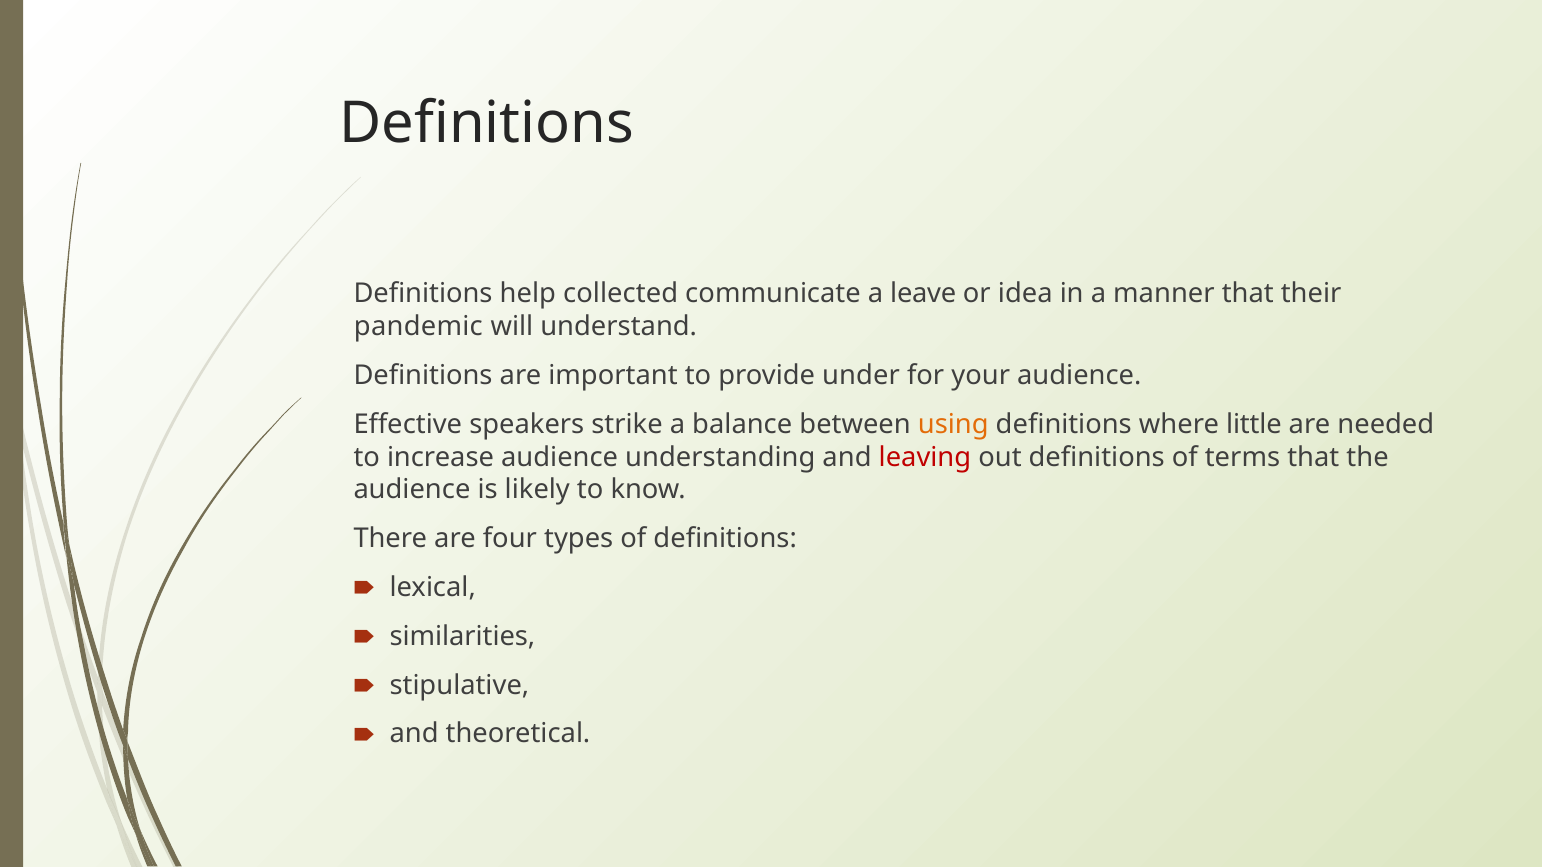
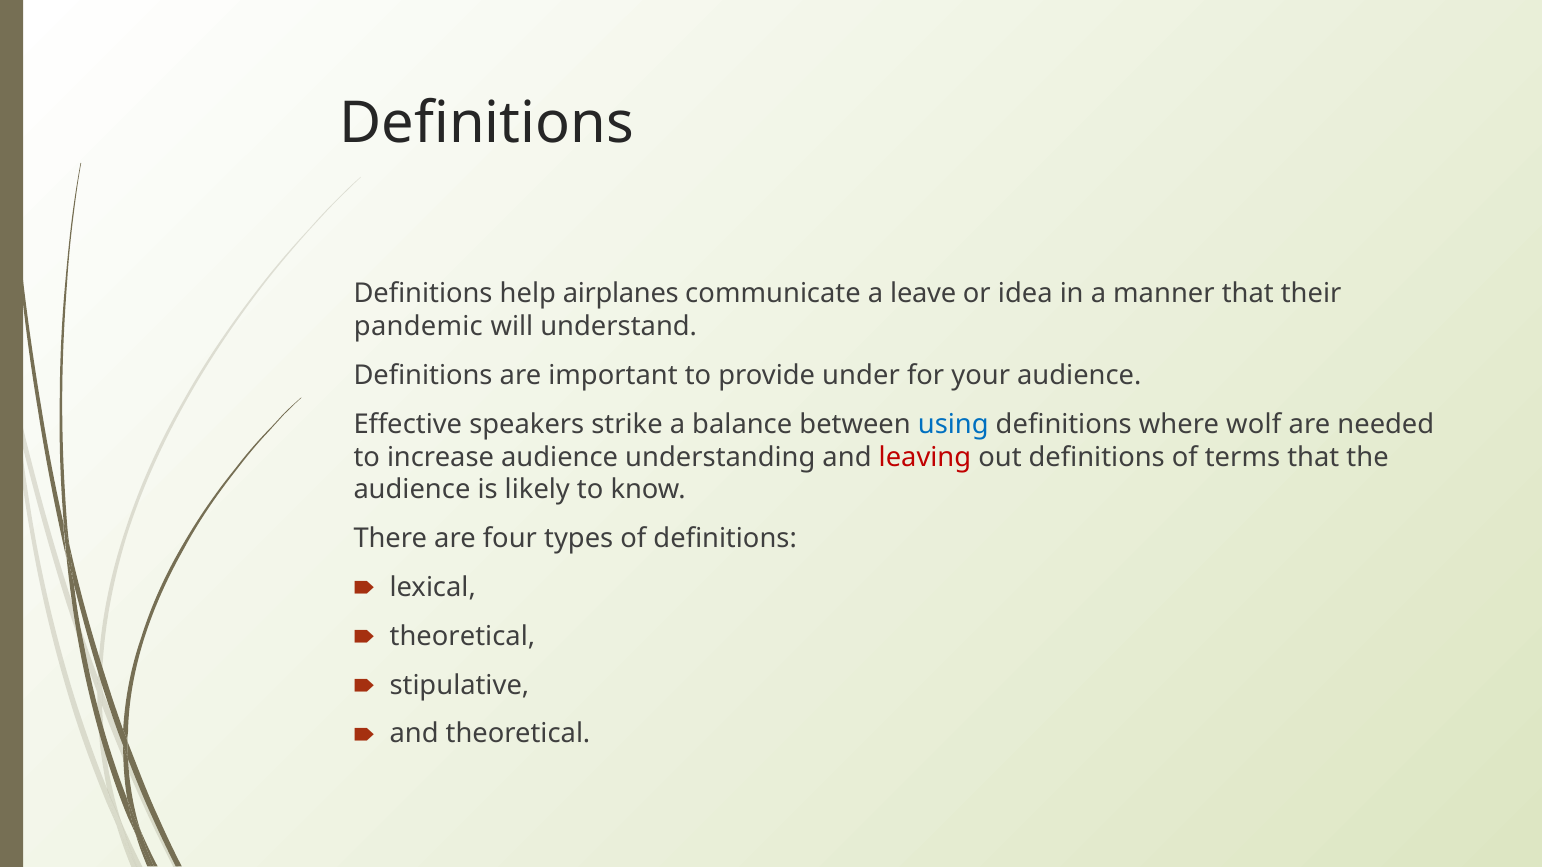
collected: collected -> airplanes
using colour: orange -> blue
little: little -> wolf
similarities at (462, 637): similarities -> theoretical
